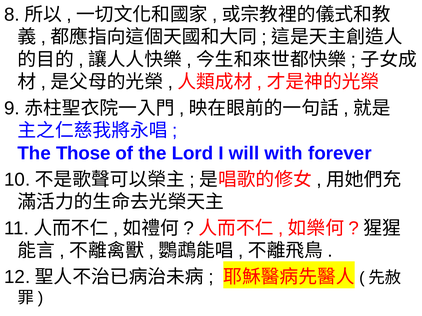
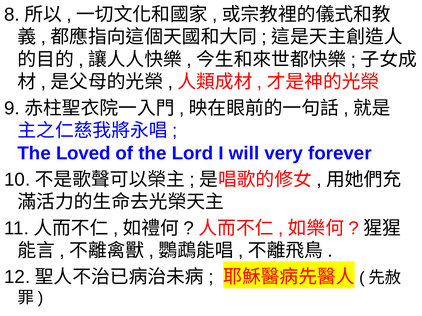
Those: Those -> Loved
with: with -> very
